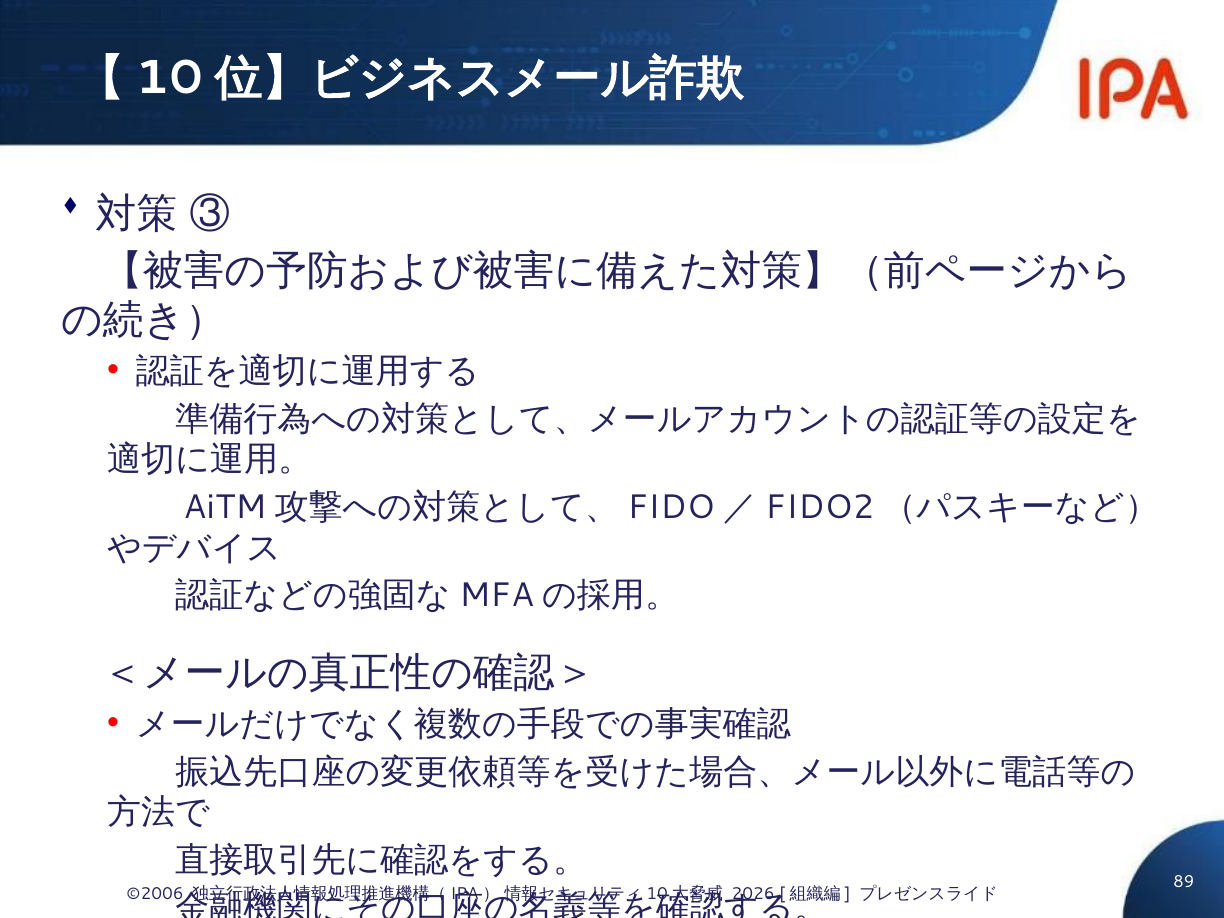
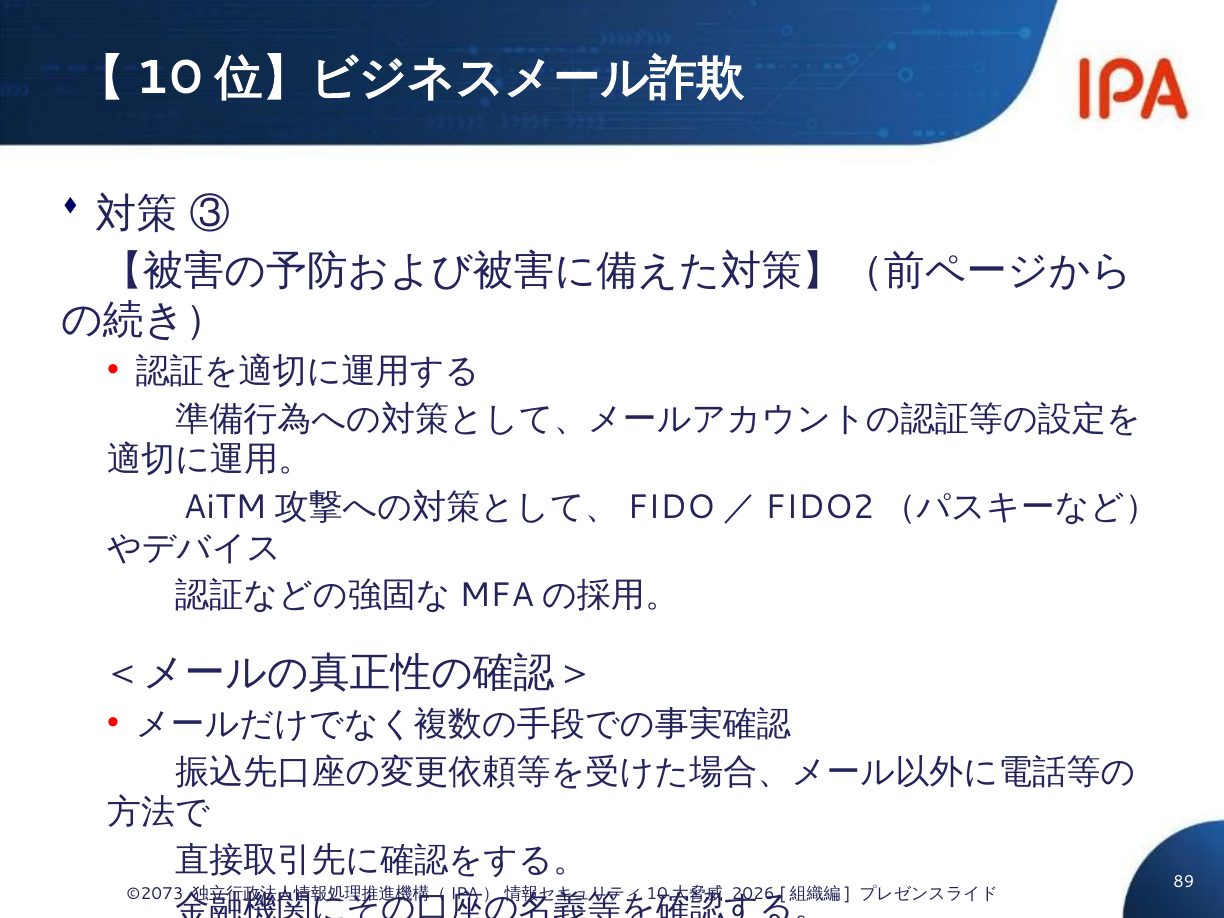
©2006: ©2006 -> ©2073
